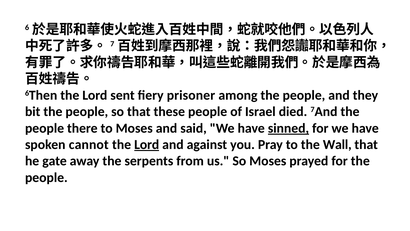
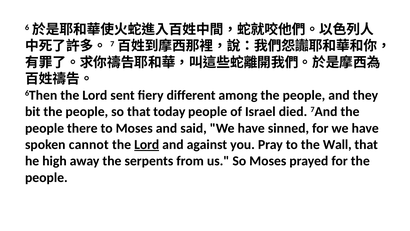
prisoner: prisoner -> different
these: these -> today
sinned underline: present -> none
gate: gate -> high
